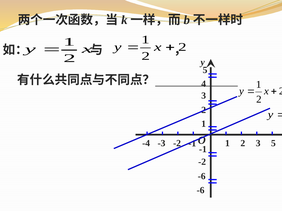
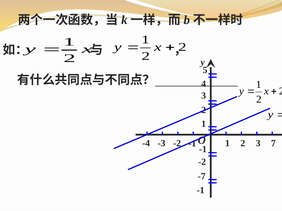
5 at (273, 144): 5 -> 7
-6 at (202, 177): -6 -> -7
-6 at (201, 191): -6 -> -1
